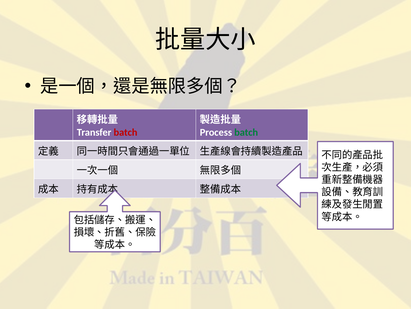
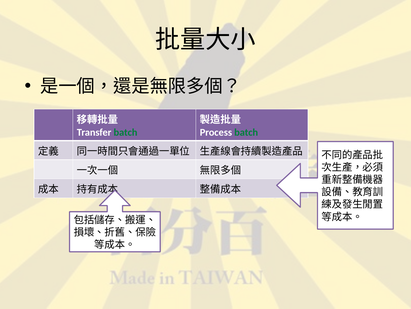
batch at (126, 132) colour: red -> green
